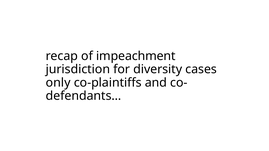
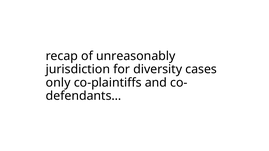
impeachment: impeachment -> unreasonably
